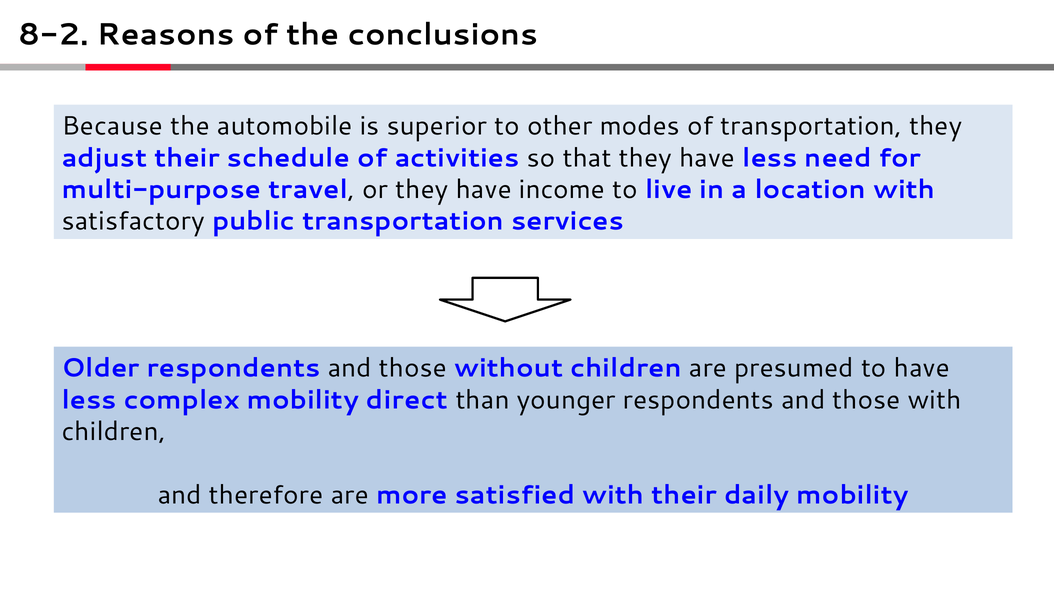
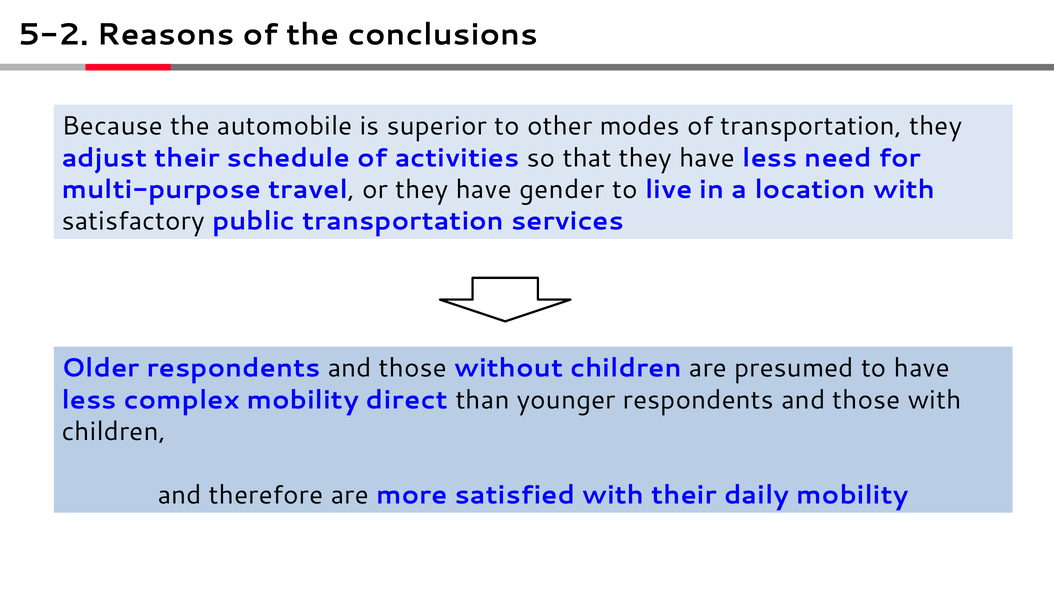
8-2: 8-2 -> 5-2
income: income -> gender
